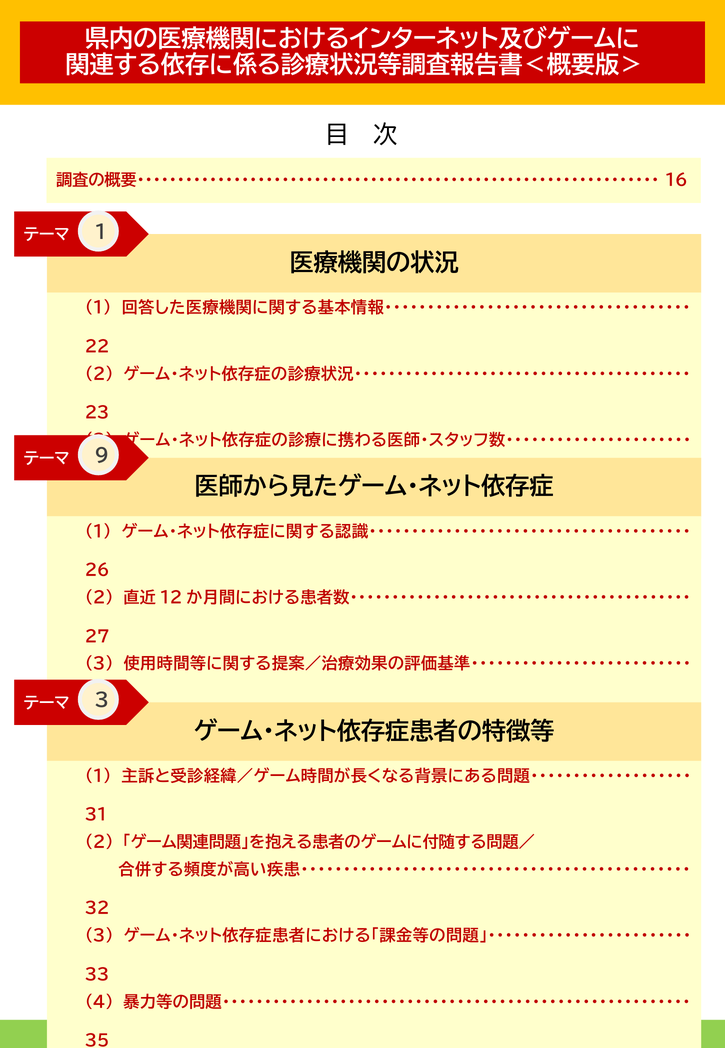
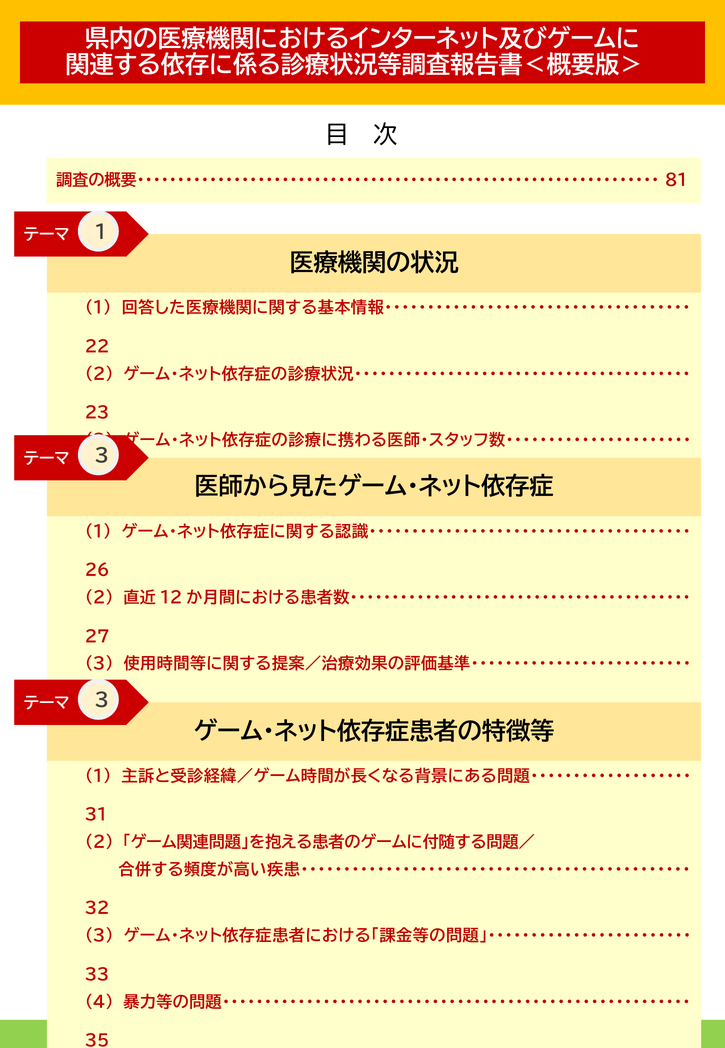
16: 16 -> 81
9 at (102, 456): 9 -> 3
